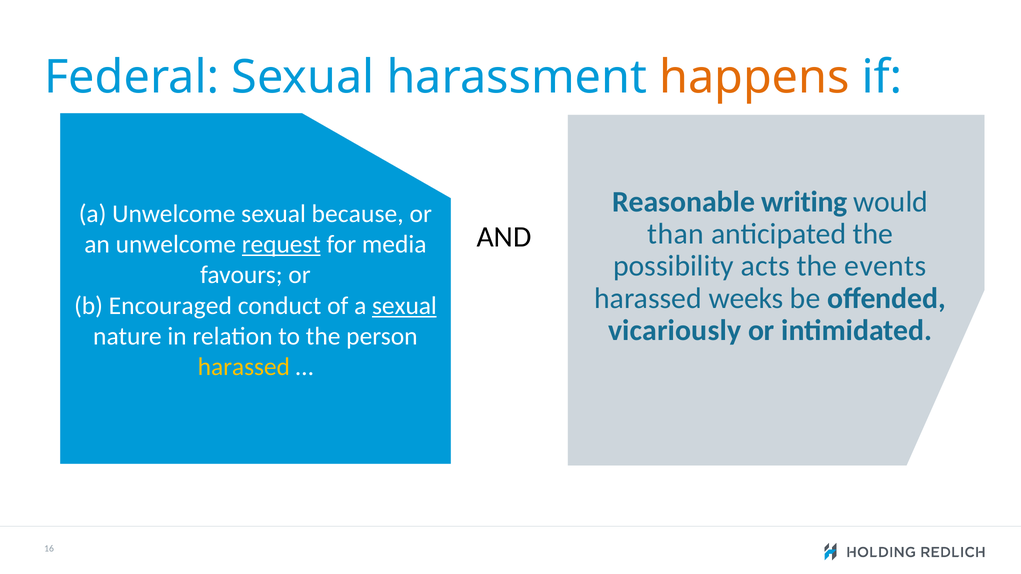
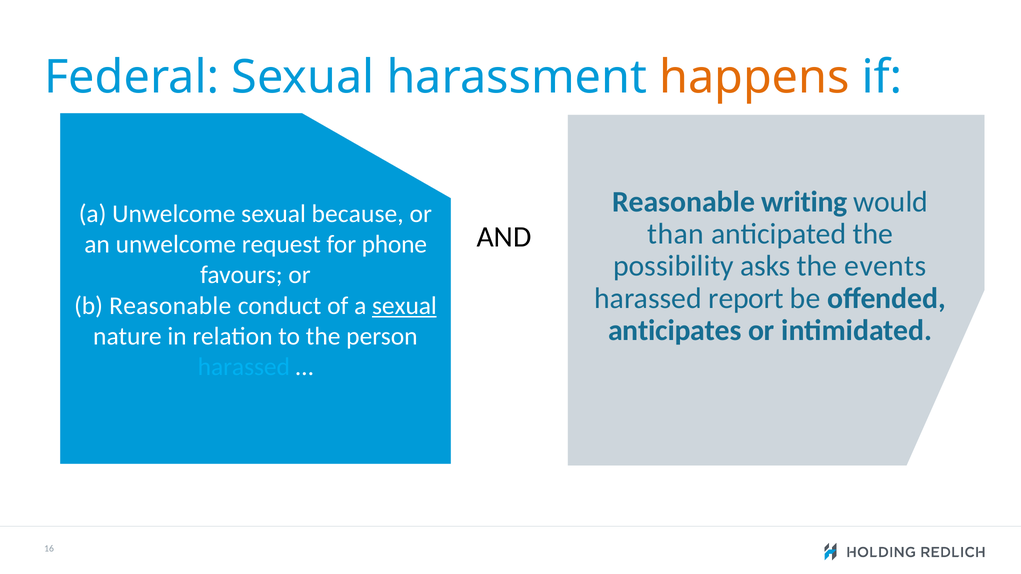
request underline: present -> none
media: media -> phone
acts: acts -> asks
weeks: weeks -> report
b Encouraged: Encouraged -> Reasonable
vicariously: vicariously -> anticipates
harassed at (244, 367) colour: yellow -> light blue
